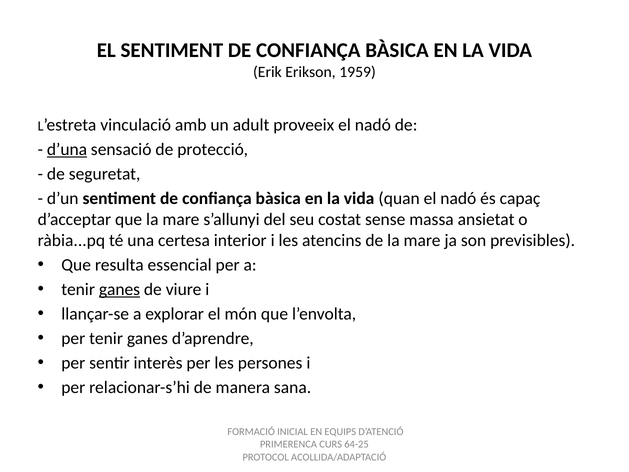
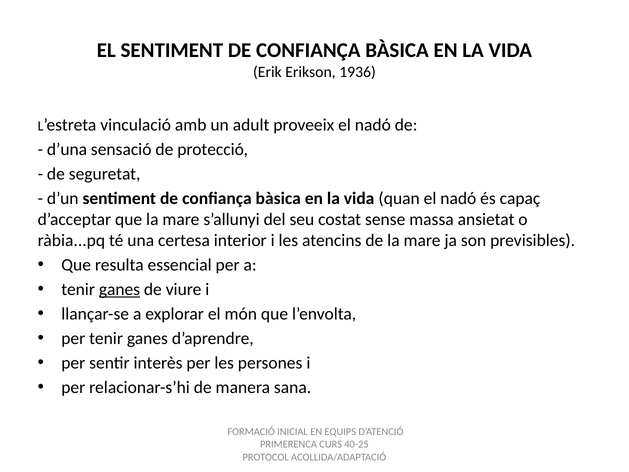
1959: 1959 -> 1936
d’una underline: present -> none
64-25: 64-25 -> 40-25
